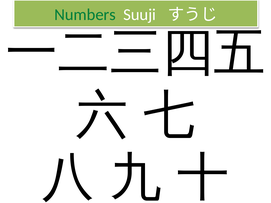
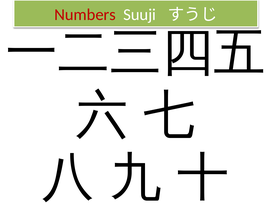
Numbers colour: green -> red
